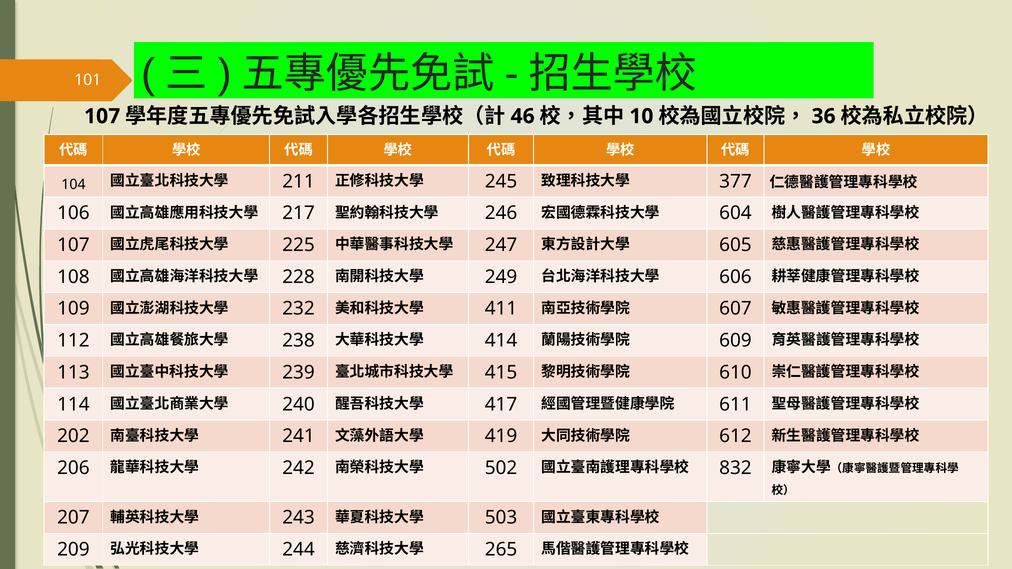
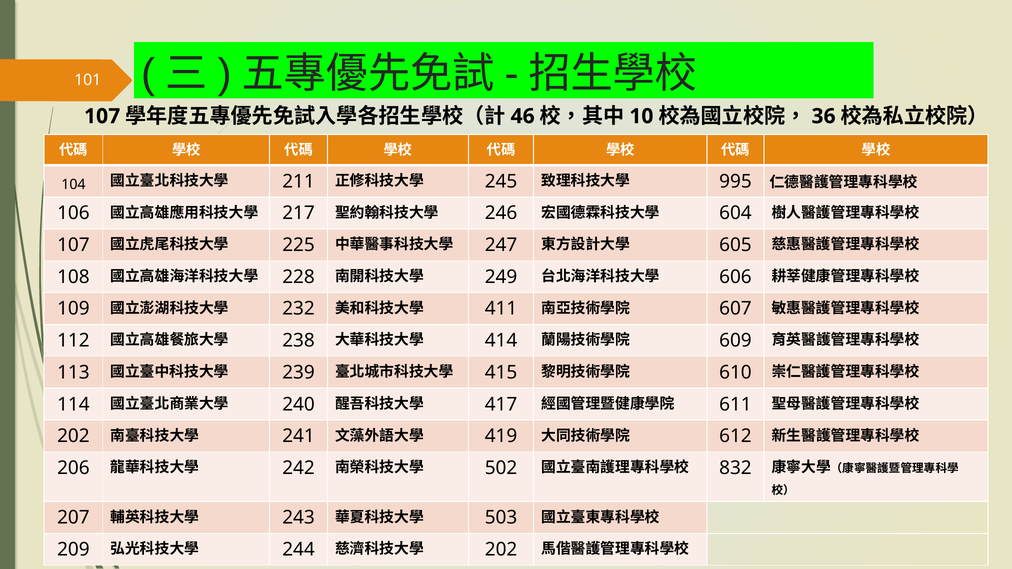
377: 377 -> 995
265 at (501, 550): 265 -> 202
